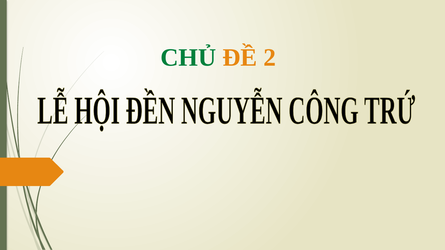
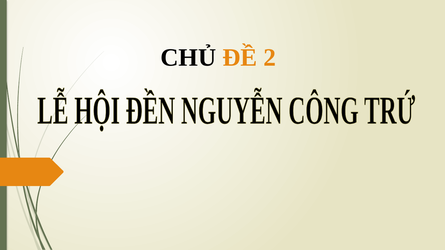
CHỦ colour: green -> black
